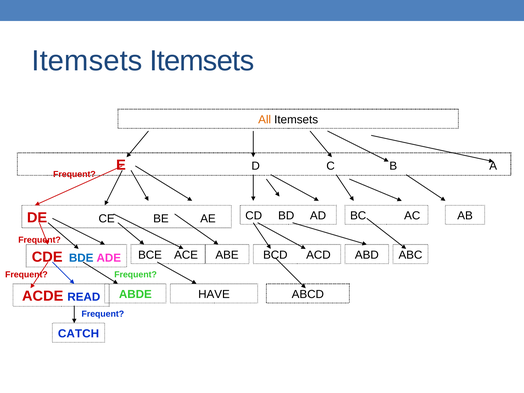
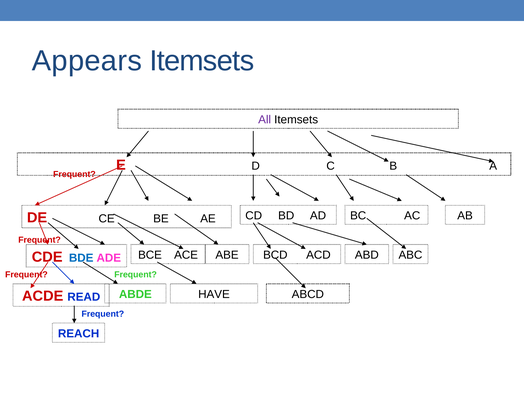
Itemsets at (87, 61): Itemsets -> Appears
All colour: orange -> purple
CATCH: CATCH -> REACH
